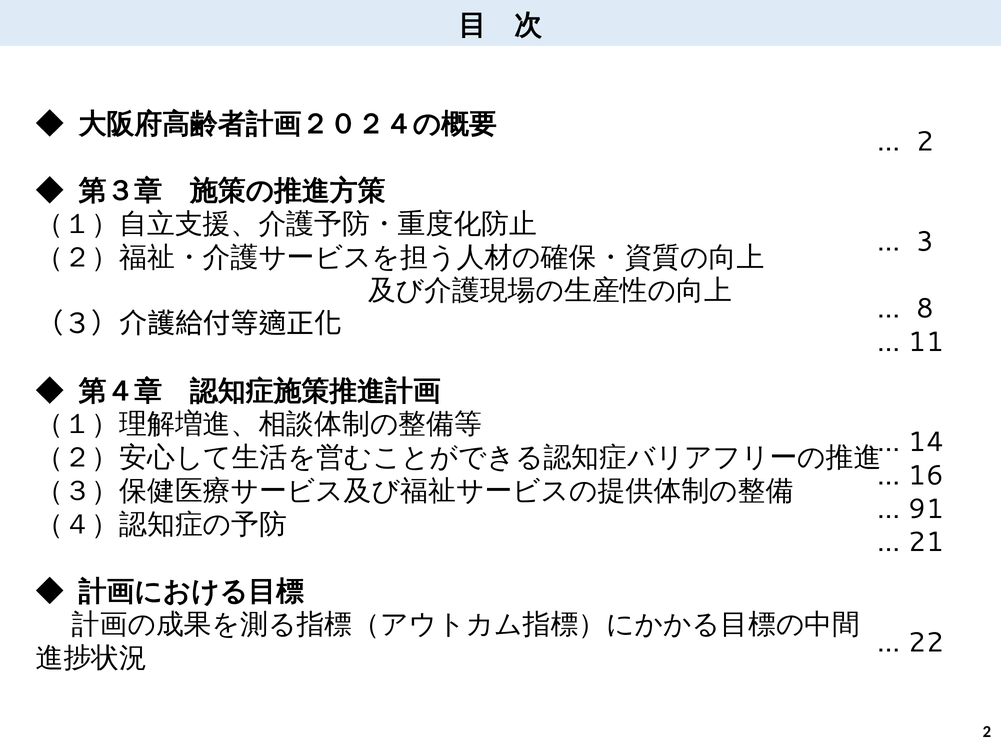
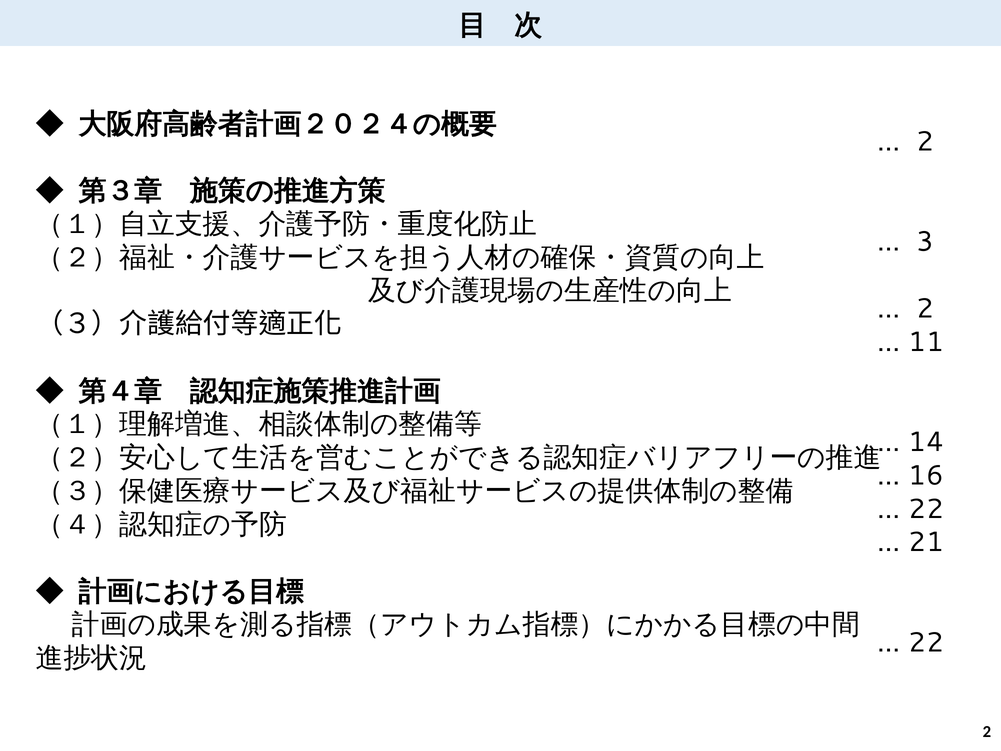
8 at (925, 308): 8 -> 2
91 at (926, 509): 91 -> 22
